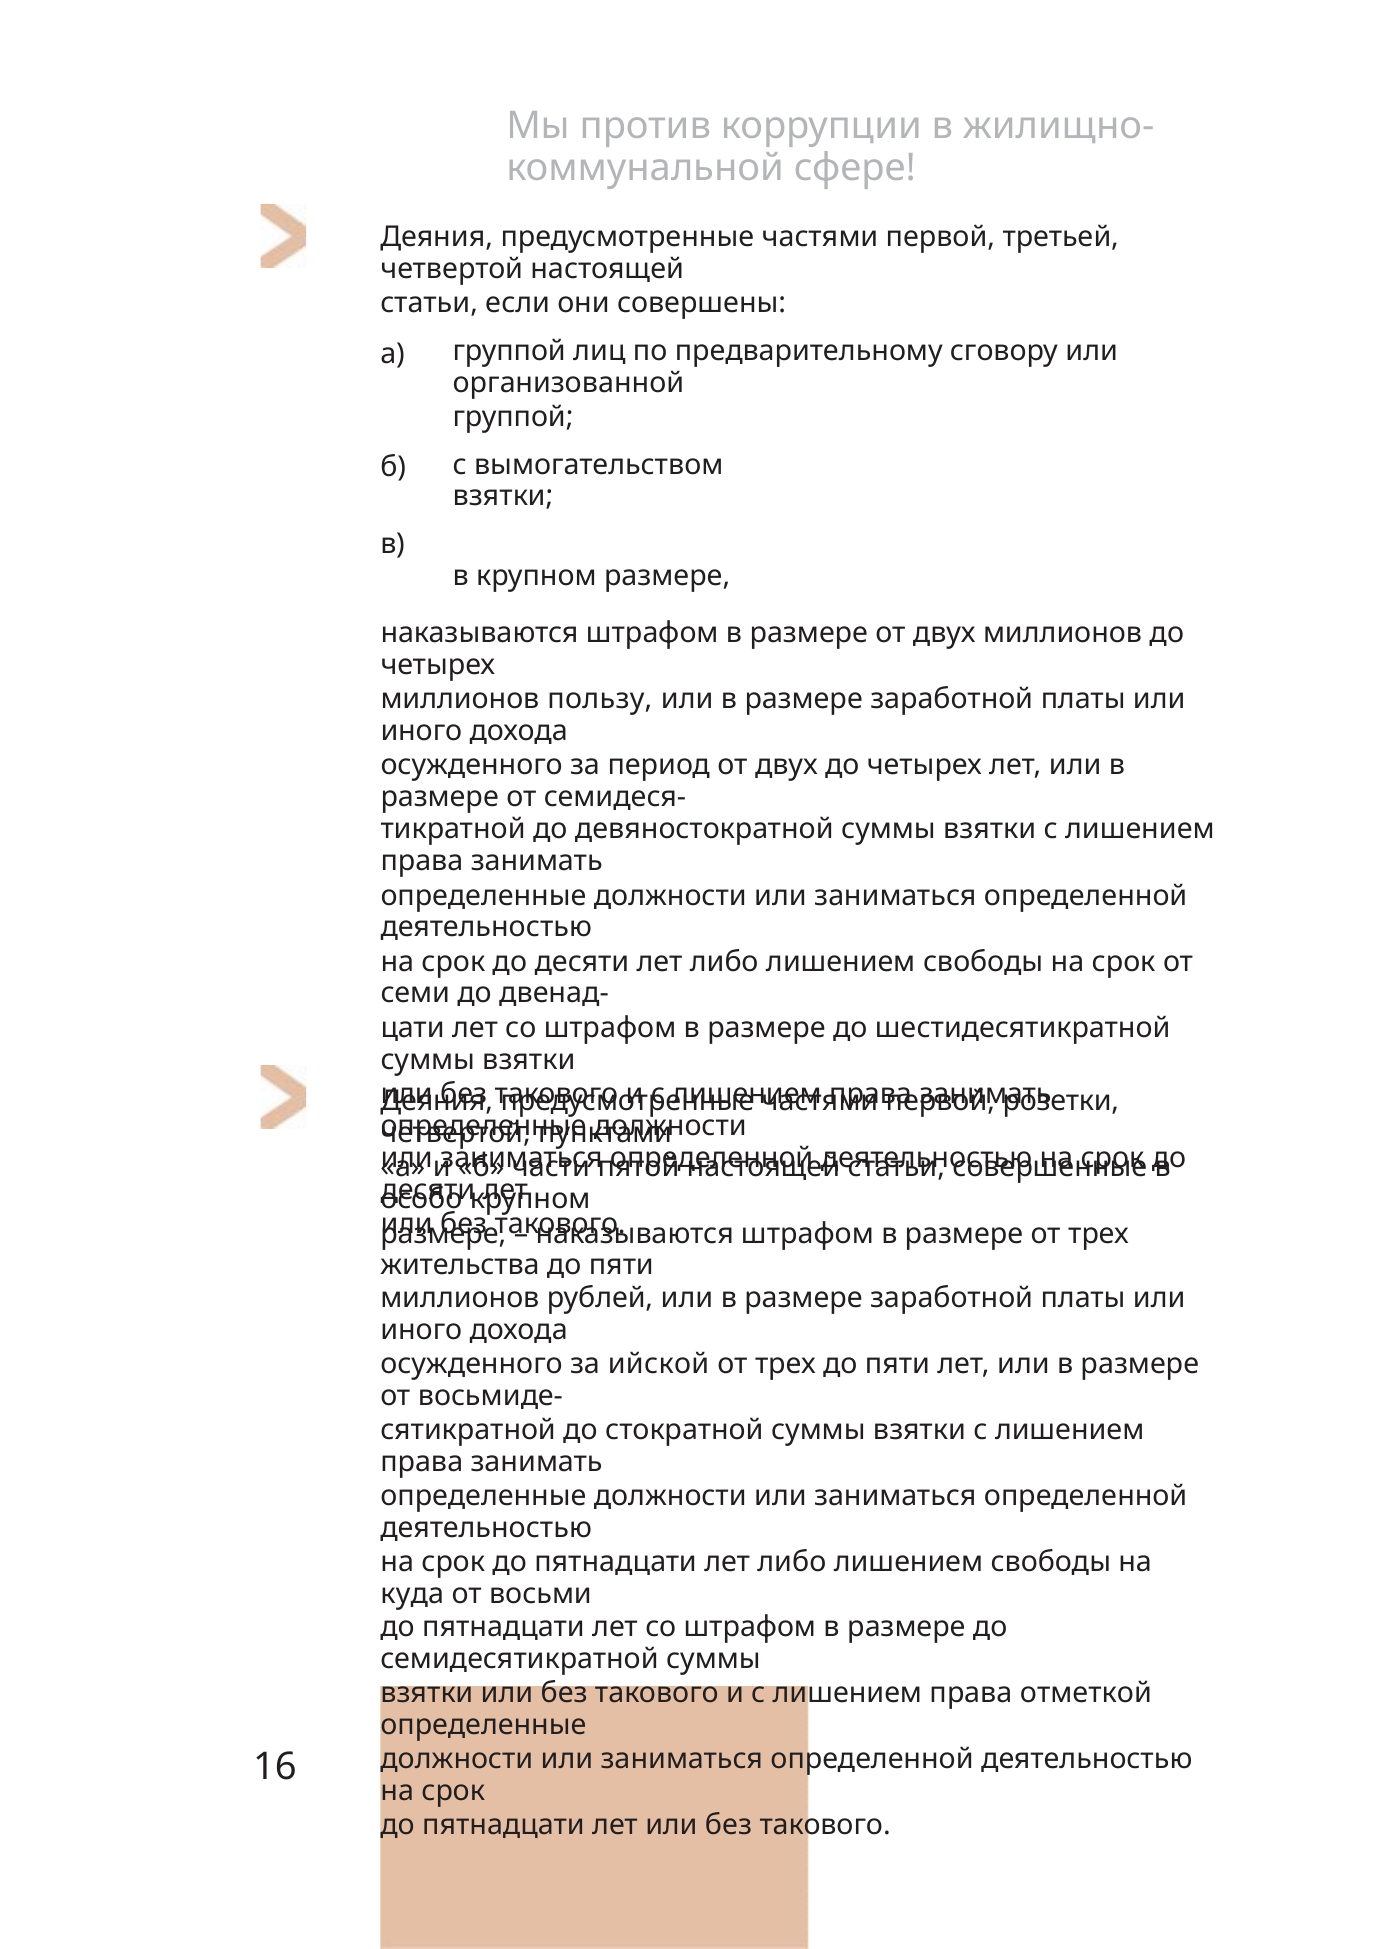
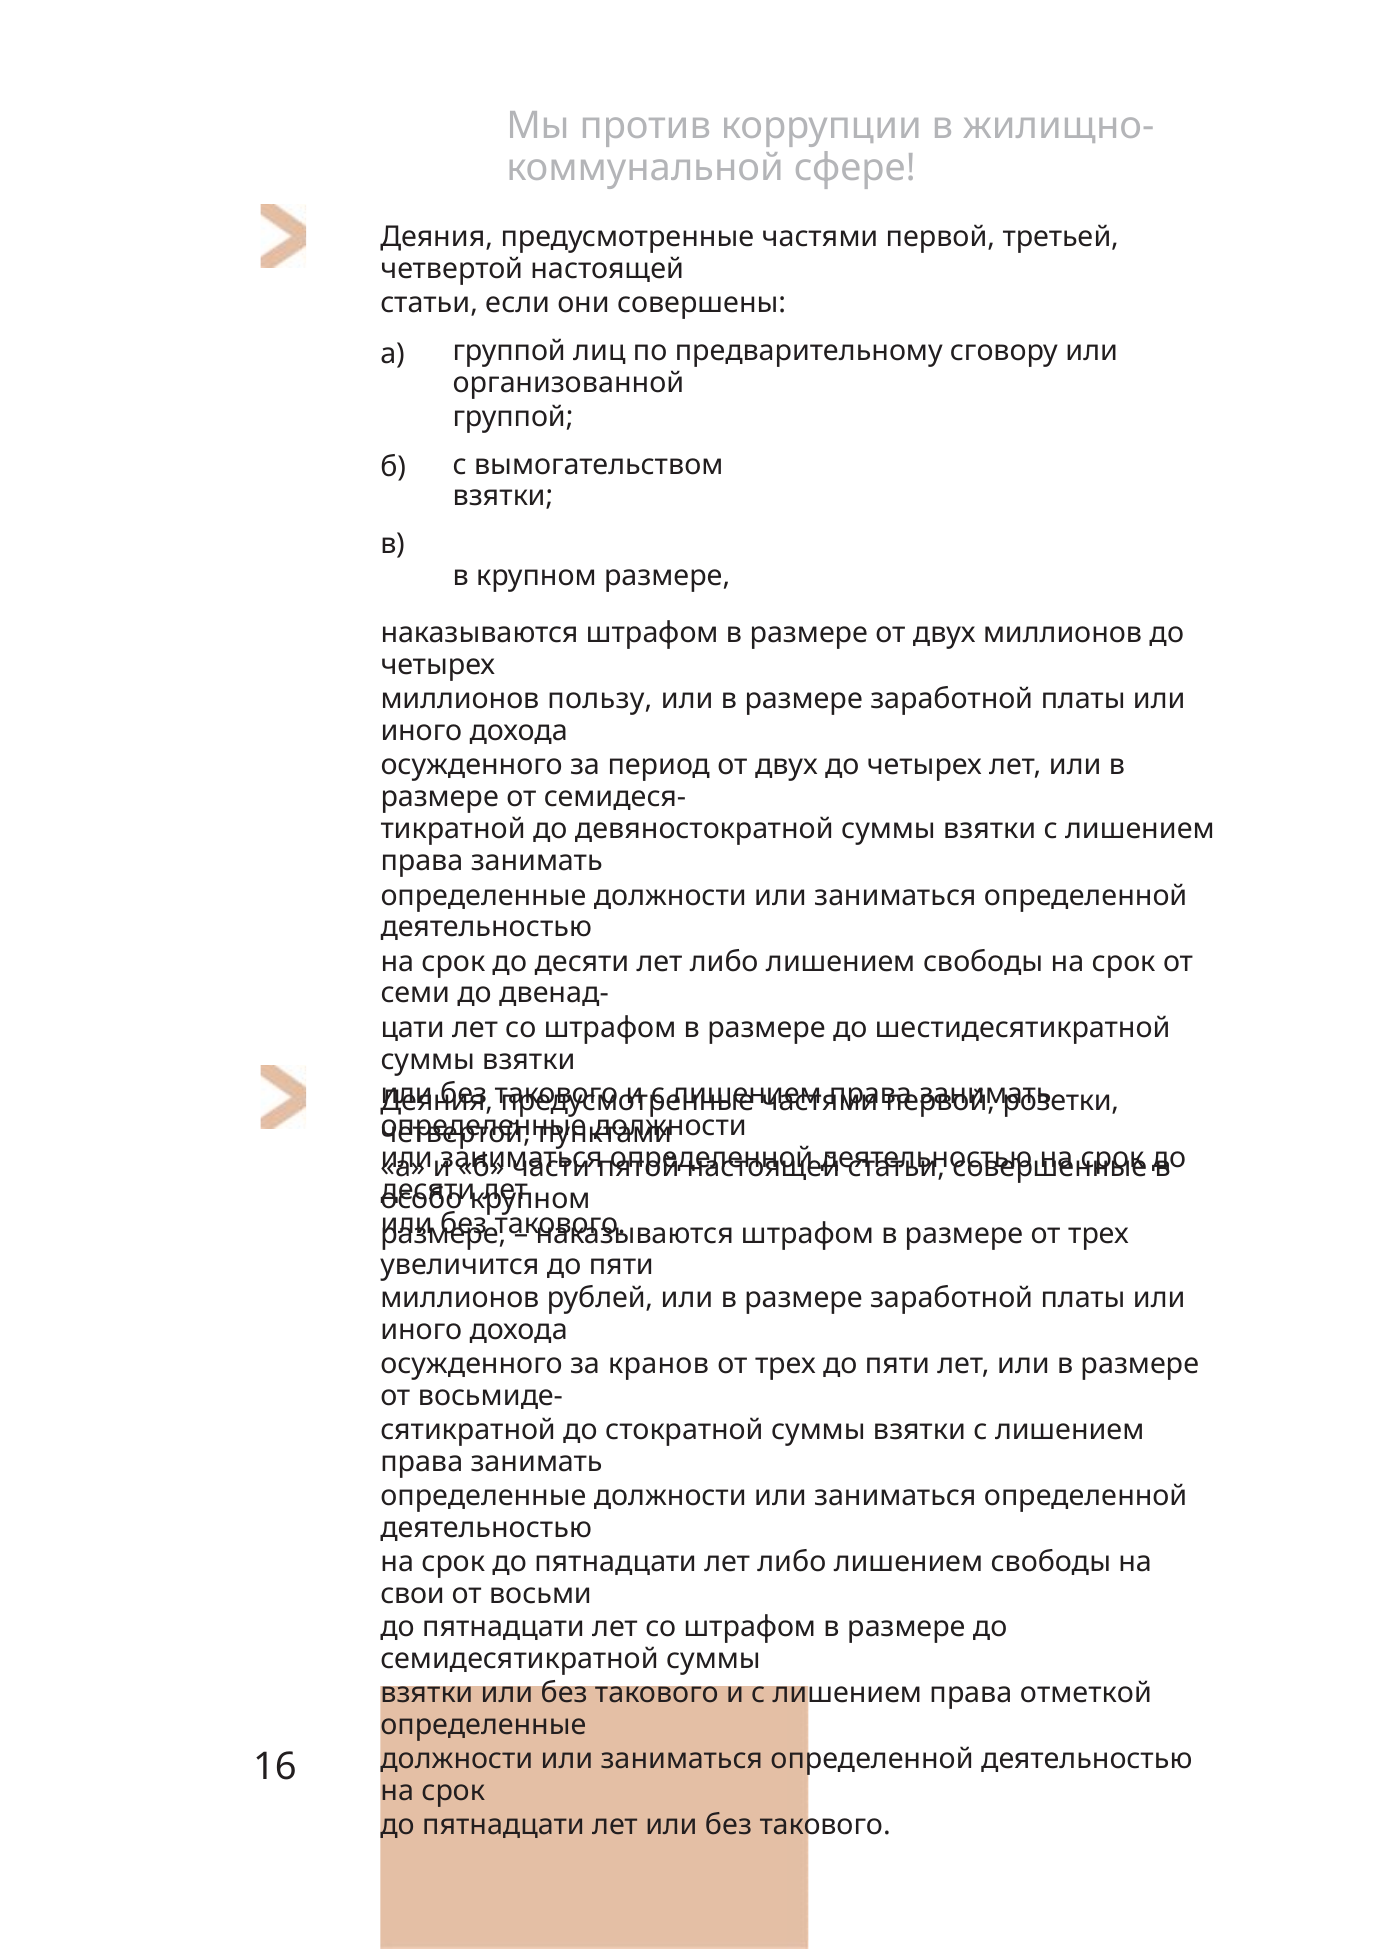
жительства: жительства -> увеличится
ийской: ийской -> кранов
куда: куда -> свои
